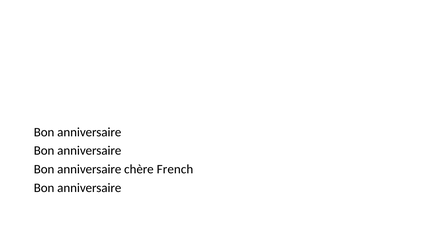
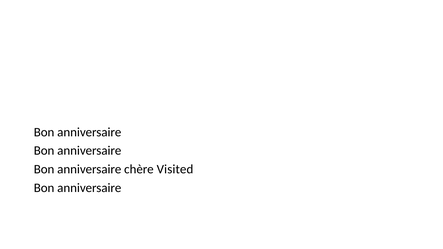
French: French -> Visited
